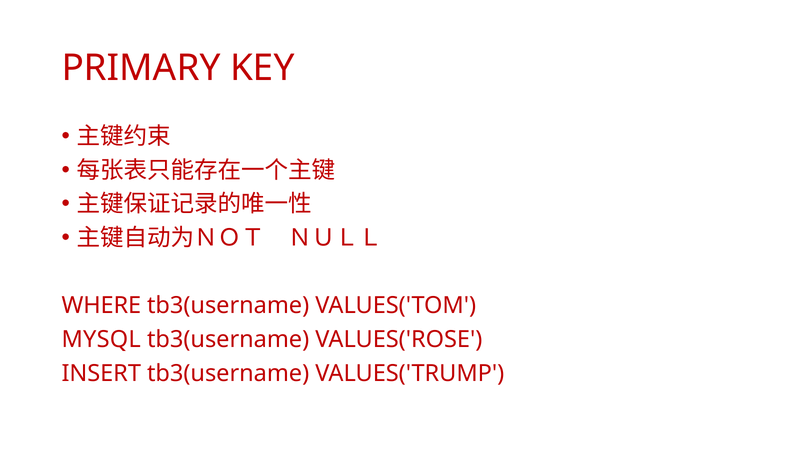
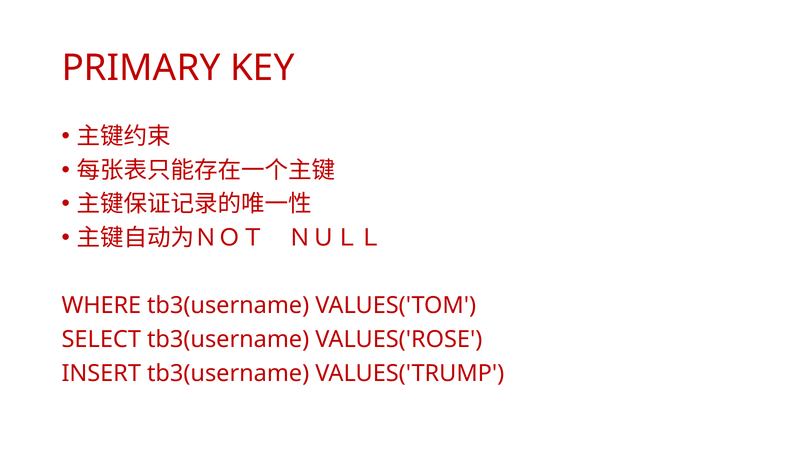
MYSQL: MYSQL -> SELECT
